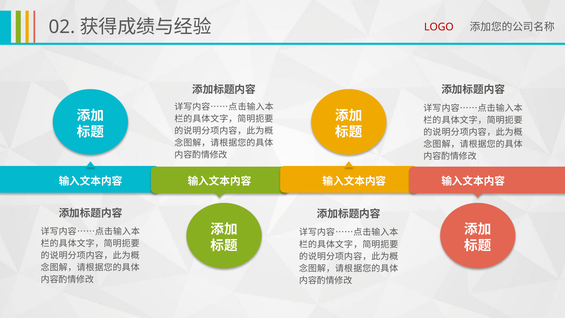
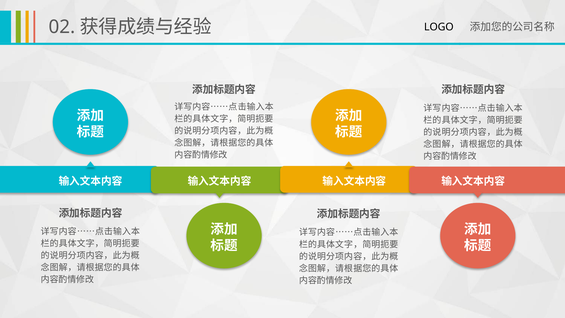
LOGO colour: red -> black
